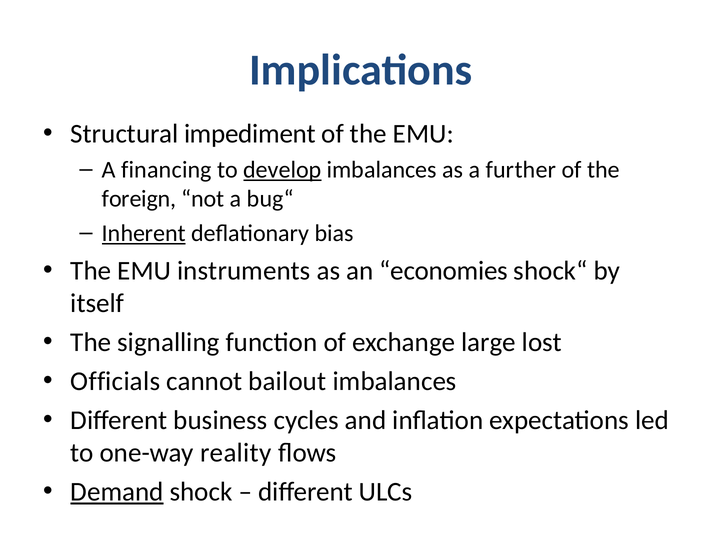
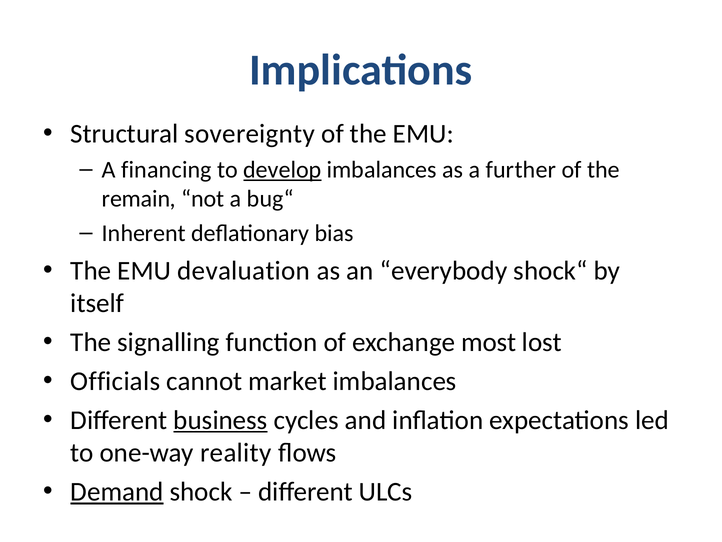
impediment: impediment -> sovereignty
foreign: foreign -> remain
Inherent underline: present -> none
instruments: instruments -> devaluation
economies: economies -> everybody
large: large -> most
bailout: bailout -> market
business underline: none -> present
